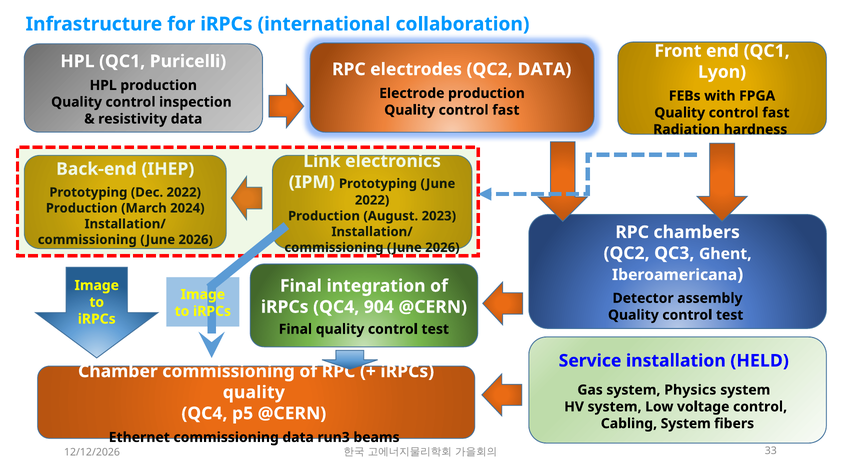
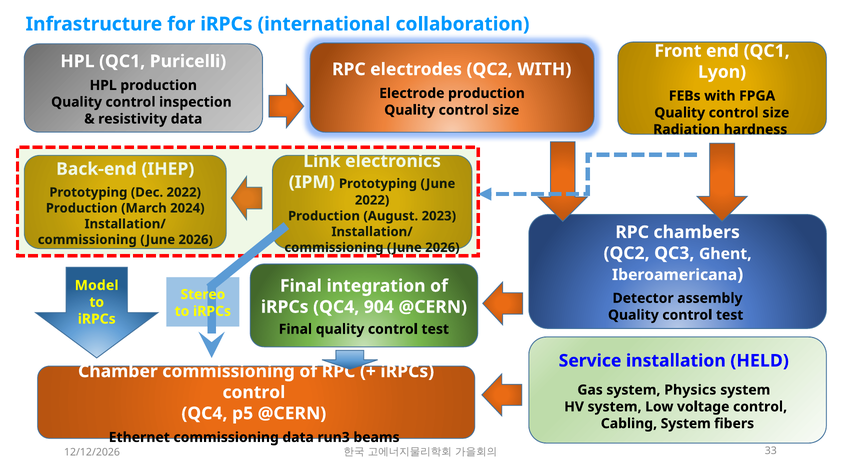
QC2 DATA: DATA -> WITH
fast at (506, 110): fast -> size
fast at (776, 113): fast -> size
Image at (97, 285): Image -> Model
Image at (203, 294): Image -> Stereo
quality at (254, 392): quality -> control
